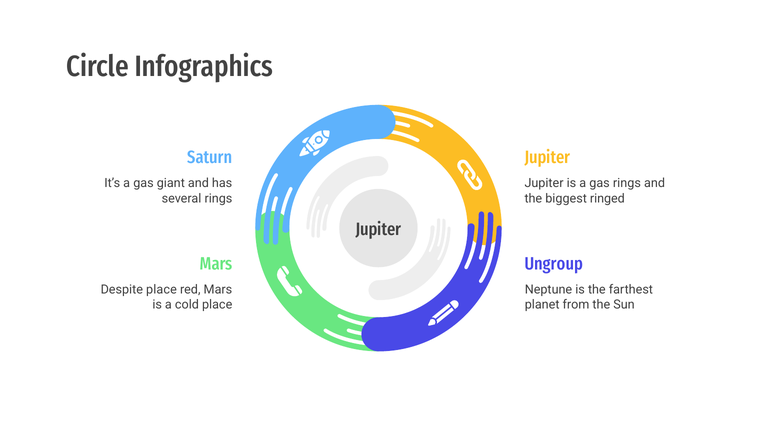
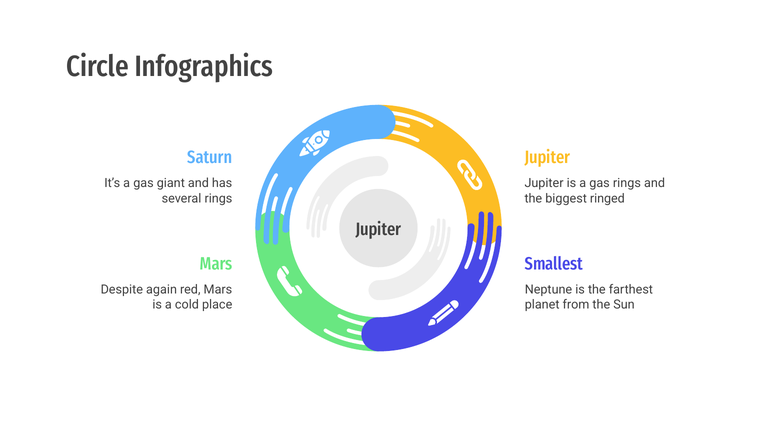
Ungroup: Ungroup -> Smallest
Despite place: place -> again
